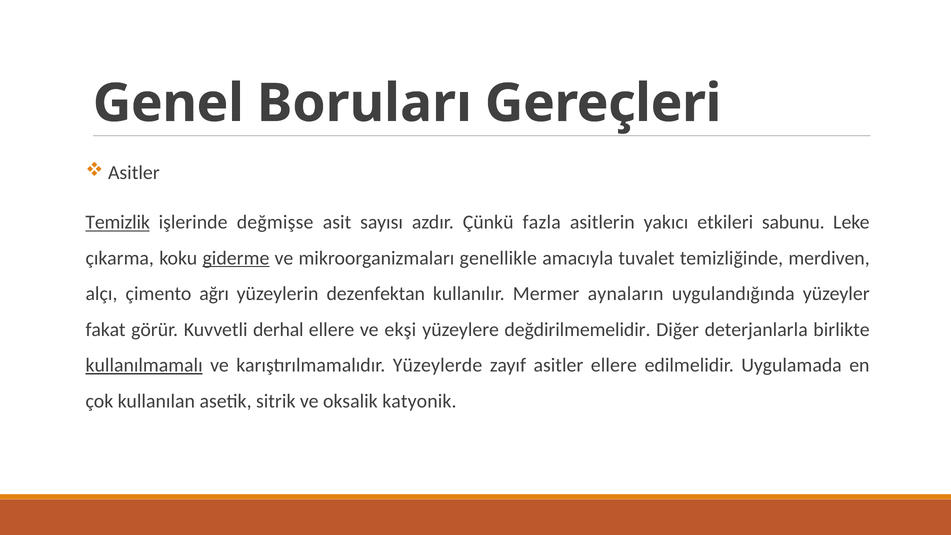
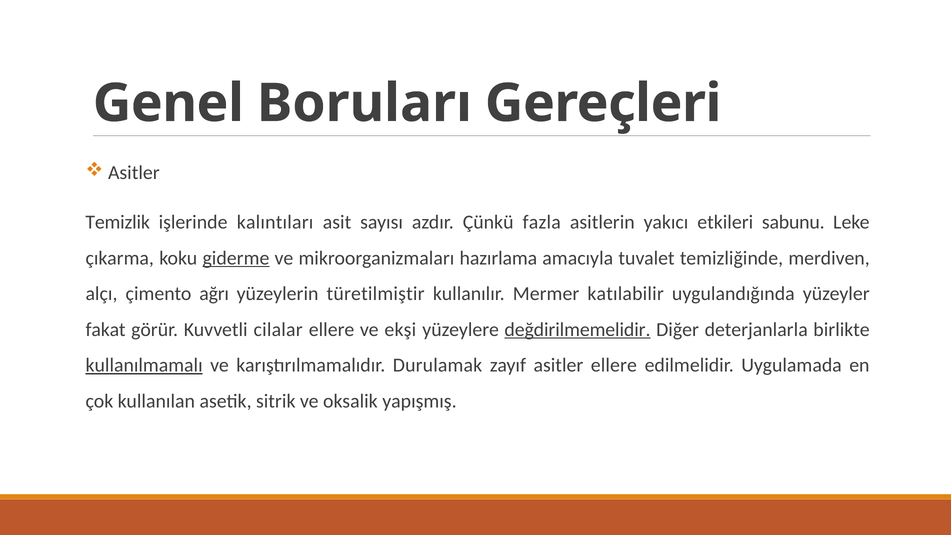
Temizlik underline: present -> none
değmişse: değmişse -> kalıntıları
genellikle: genellikle -> hazırlama
dezenfektan: dezenfektan -> türetilmiştir
aynaların: aynaların -> katılabilir
derhal: derhal -> cilalar
değdirilmemelidir underline: none -> present
Yüzeylerde: Yüzeylerde -> Durulamak
katyonik: katyonik -> yapışmış
